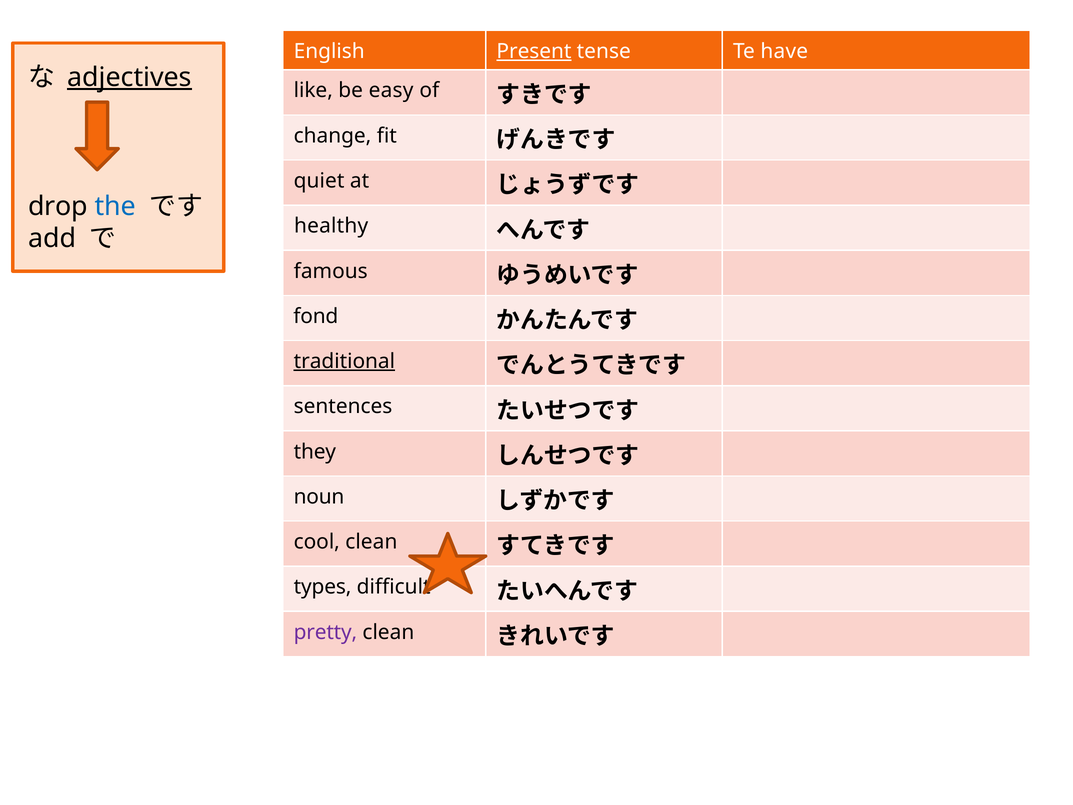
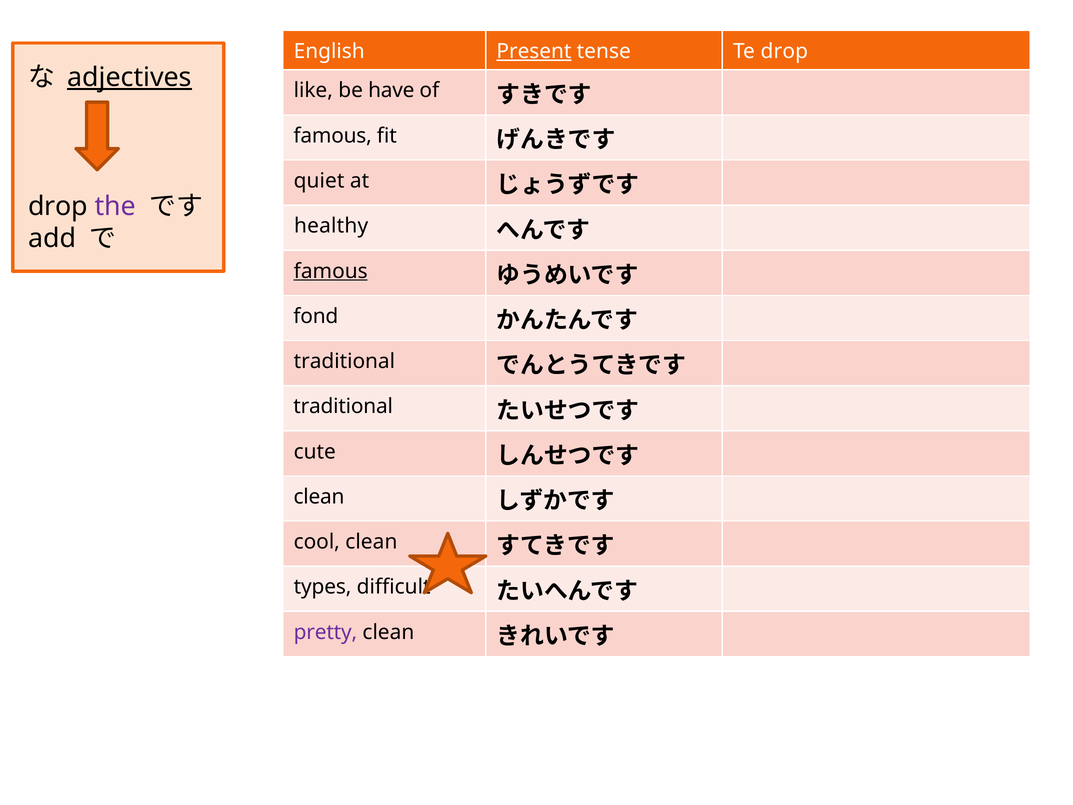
Te have: have -> drop
easy: easy -> have
change at (333, 136): change -> famous
the colour: blue -> purple
famous at (331, 271) underline: none -> present
traditional at (344, 361) underline: present -> none
sentences at (343, 406): sentences -> traditional
they: they -> cute
noun at (319, 497): noun -> clean
